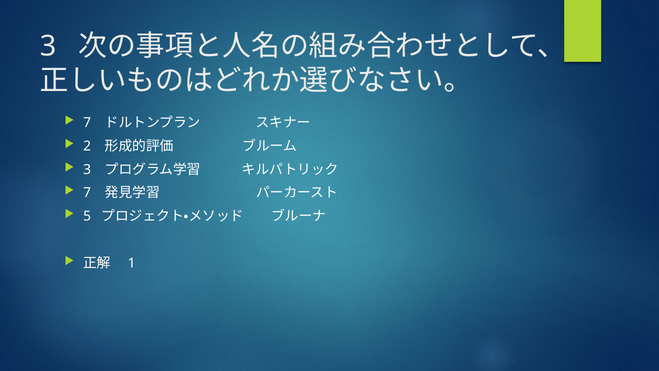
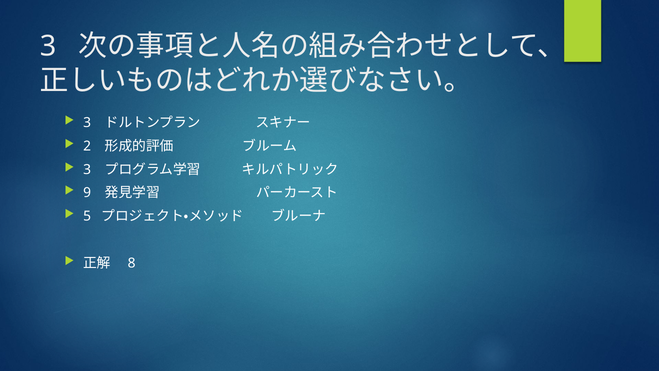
7 at (87, 123): 7 -> 3
7 at (87, 193): 7 -> 9
1: 1 -> 8
